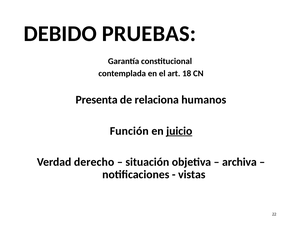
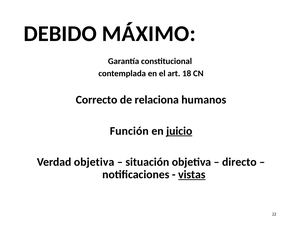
PRUEBAS: PRUEBAS -> MÁXIMO
Presenta: Presenta -> Correcto
Verdad derecho: derecho -> objetiva
archiva: archiva -> directo
vistas underline: none -> present
